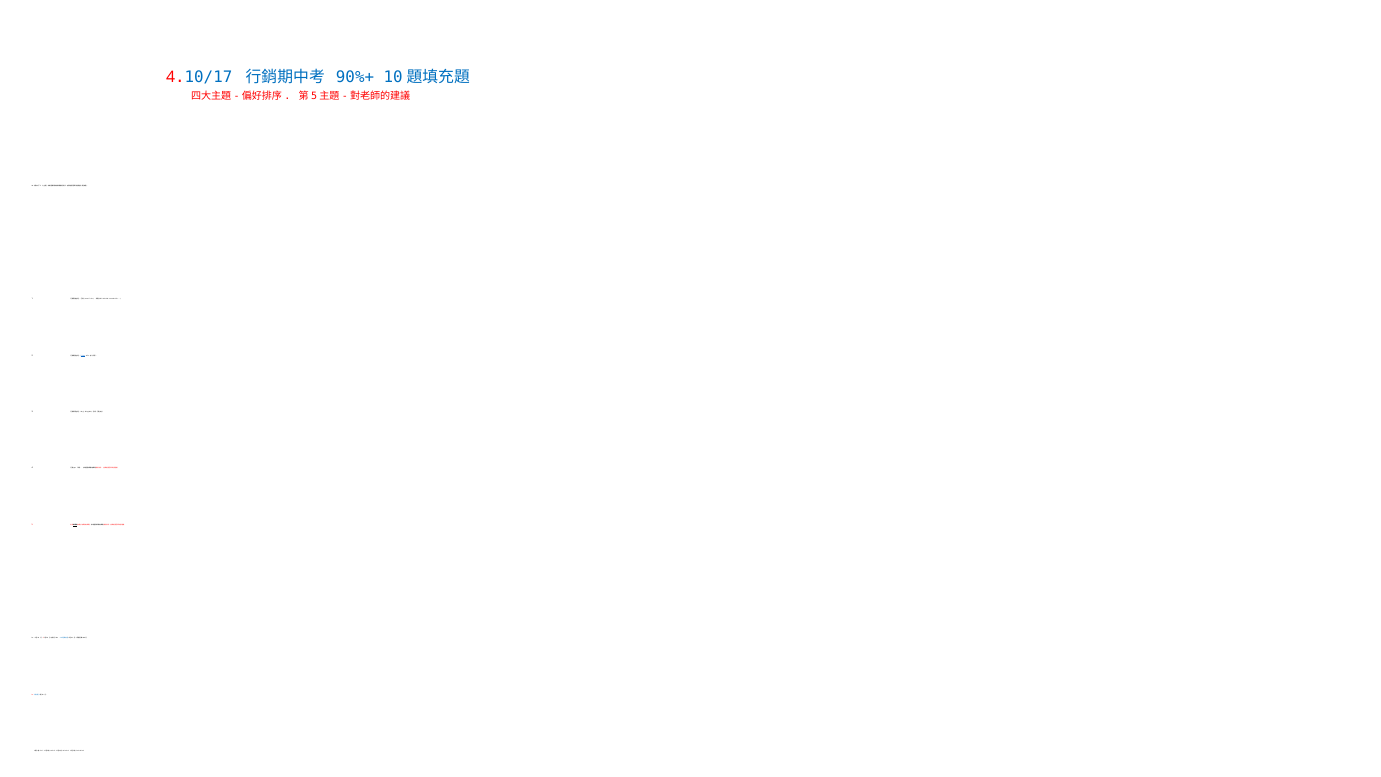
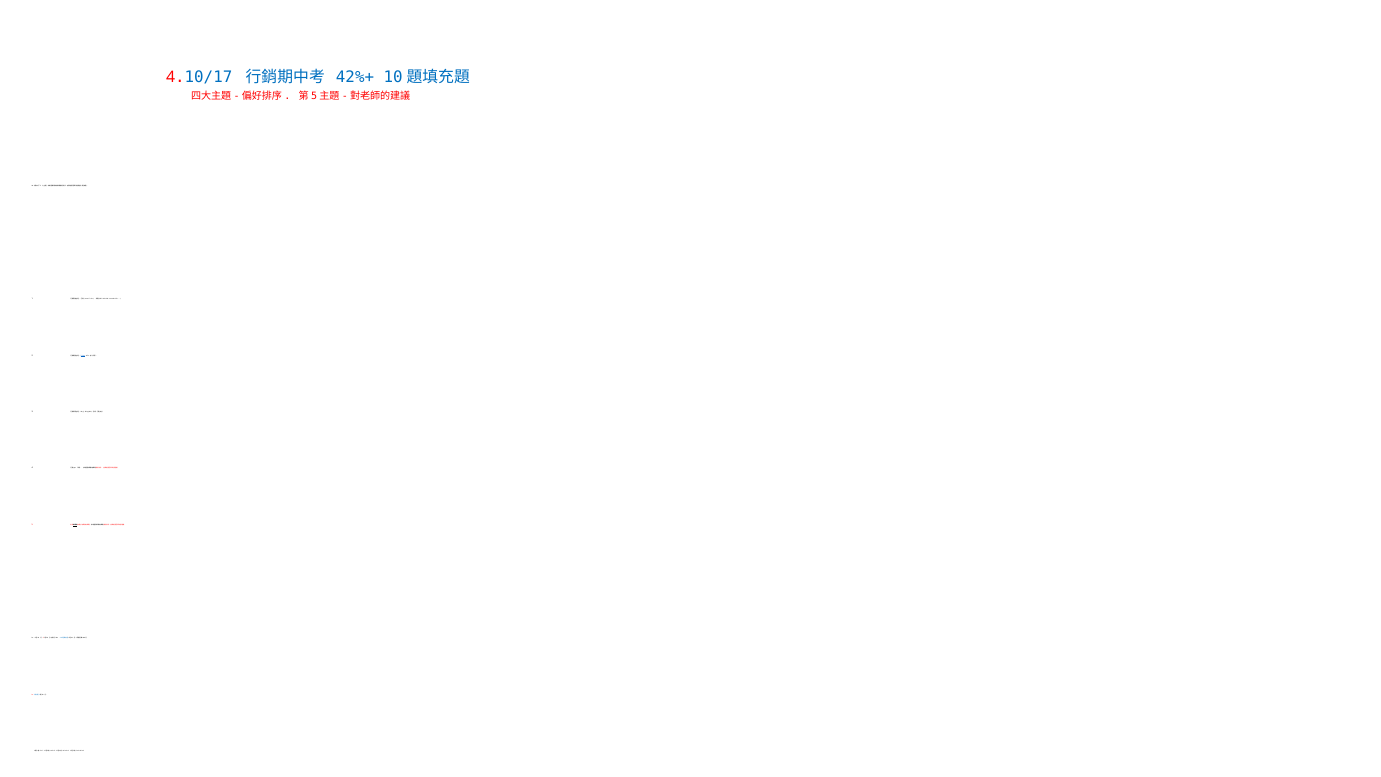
90%+: 90%+ -> 42%+
